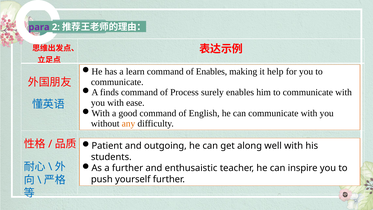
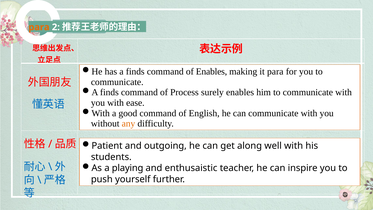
para at (39, 27) colour: purple -> orange
a learn: learn -> finds
it help: help -> para
a further: further -> playing
